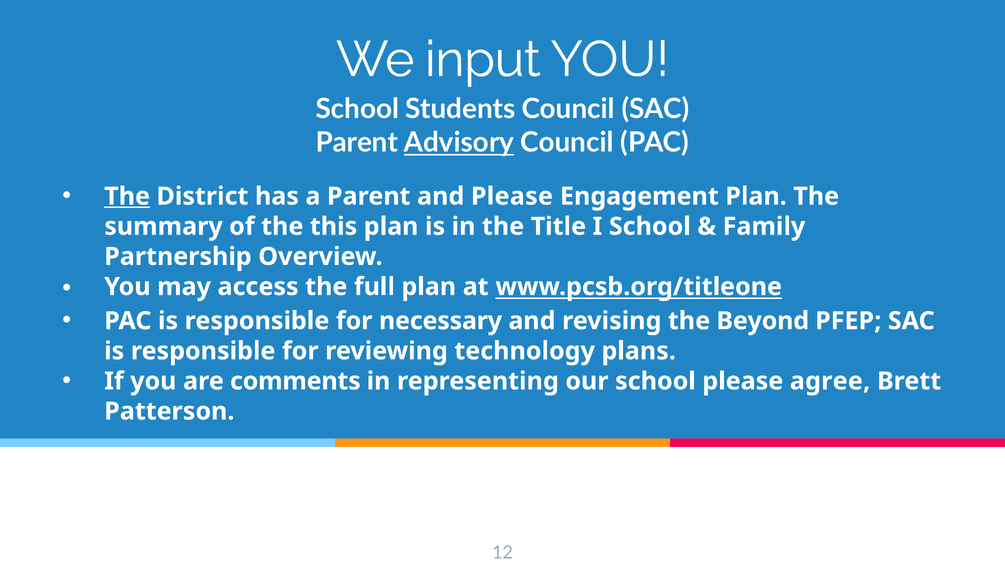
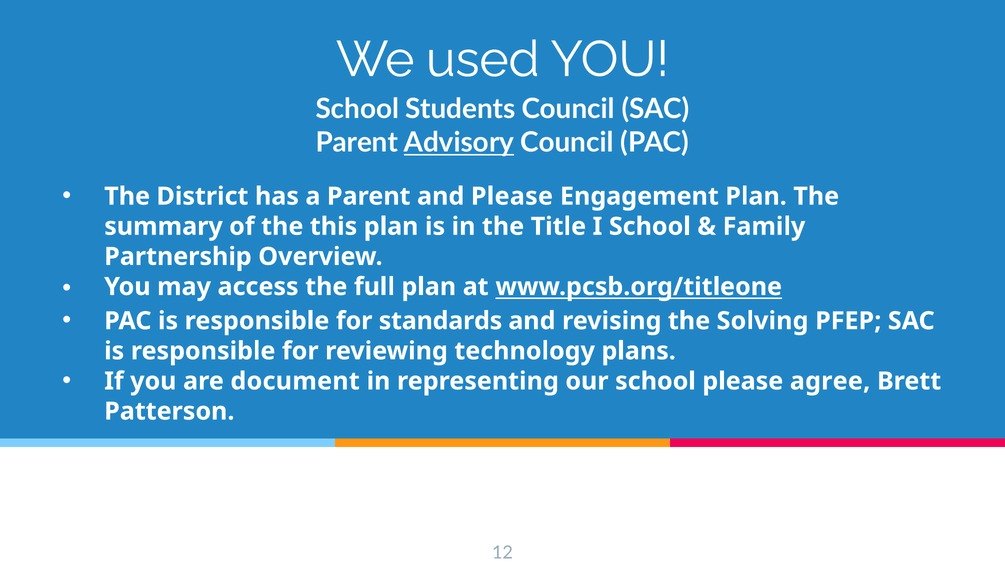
input: input -> used
The at (127, 196) underline: present -> none
necessary: necessary -> standards
Beyond: Beyond -> Solving
comments: comments -> document
